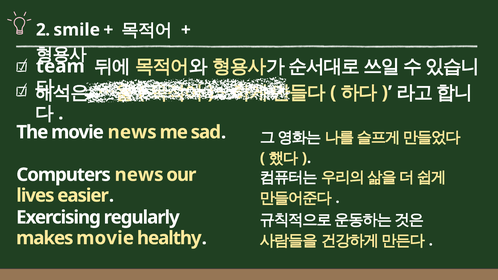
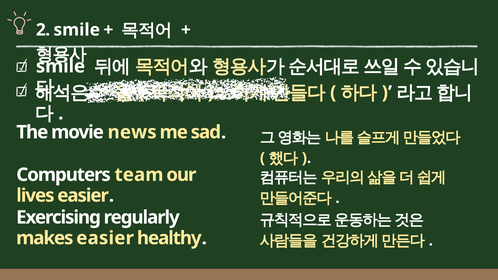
team at (60, 66): team -> smile
Computers news: news -> team
makes movie: movie -> easier
